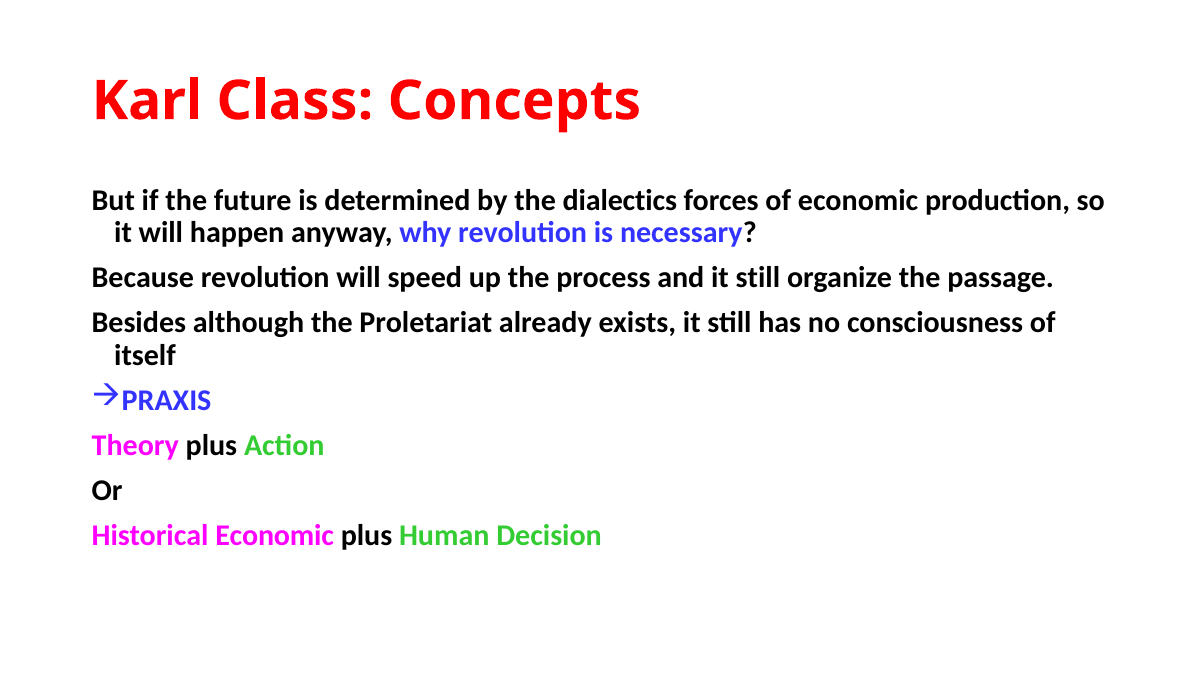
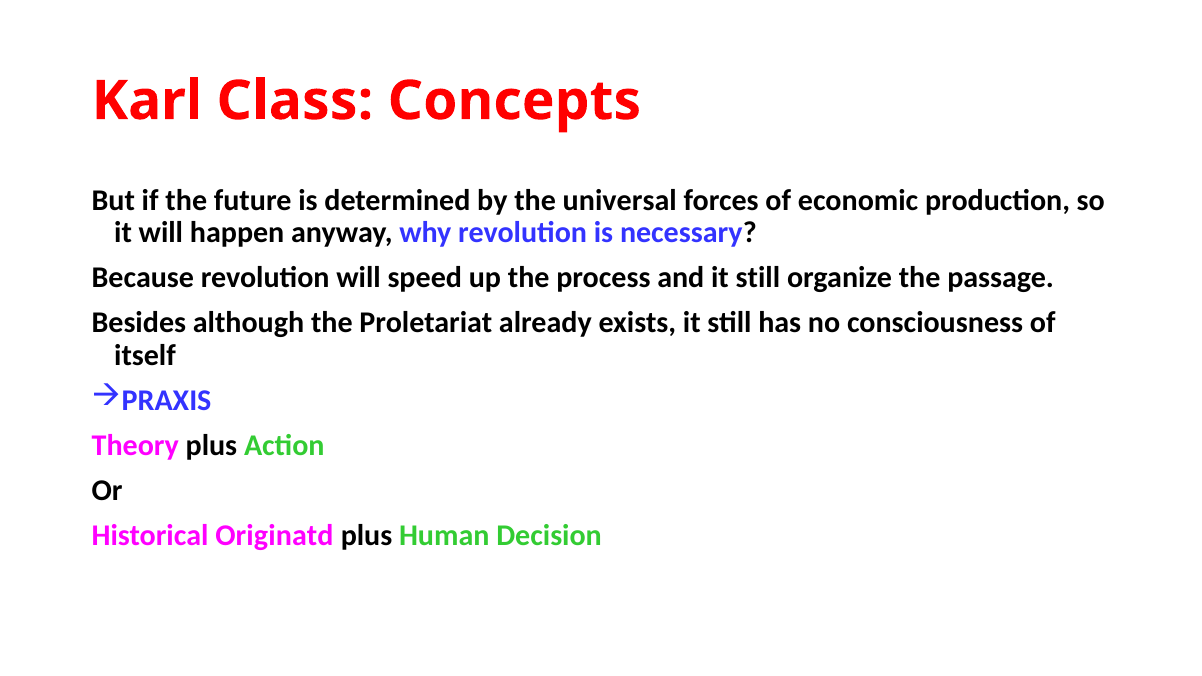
dialectics: dialectics -> universal
Historical Economic: Economic -> Originatd
